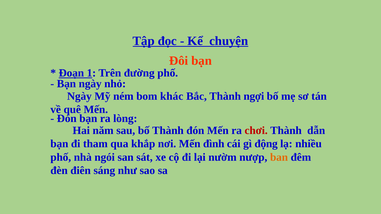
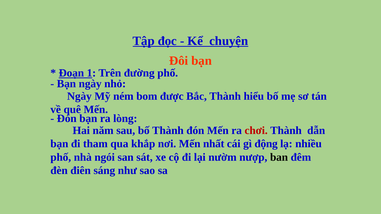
khác: khác -> được
ngợi: ngợi -> hiểu
đình: đình -> nhất
ban colour: orange -> black
